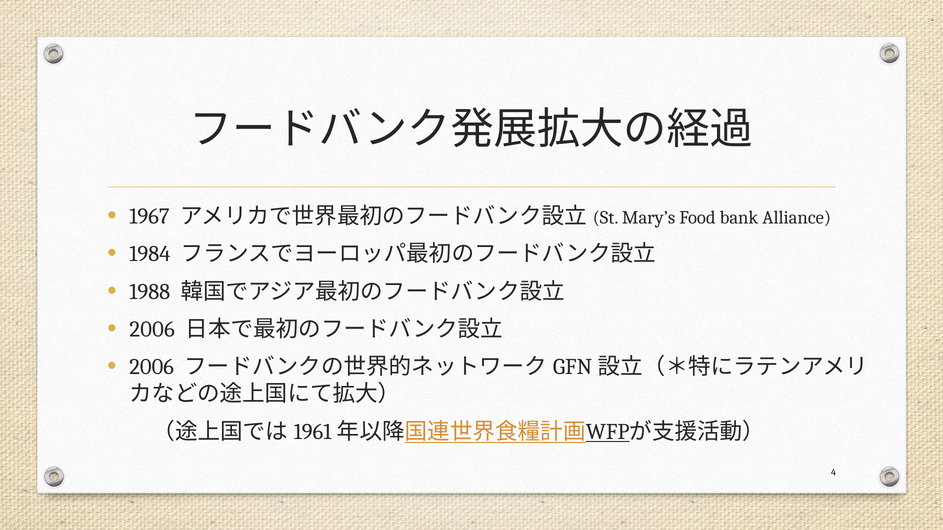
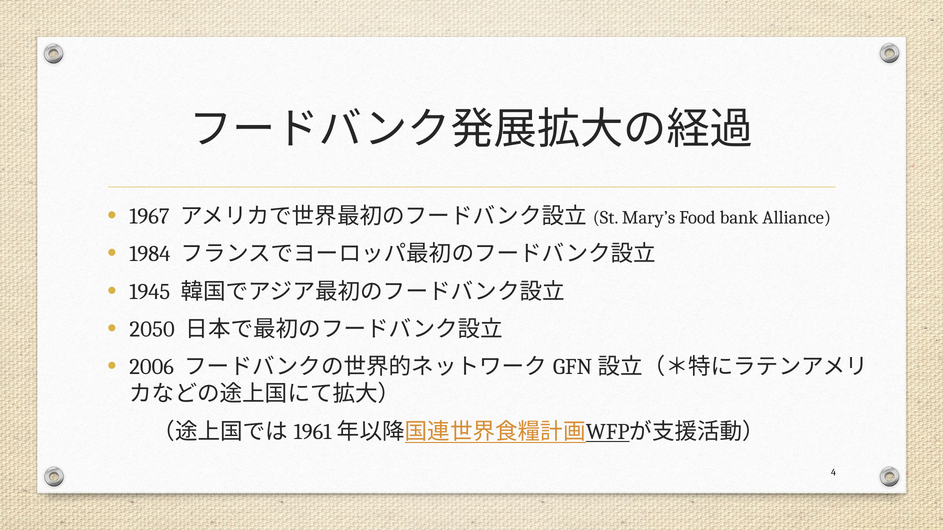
1988: 1988 -> 1945
2006 at (152, 330): 2006 -> 2050
